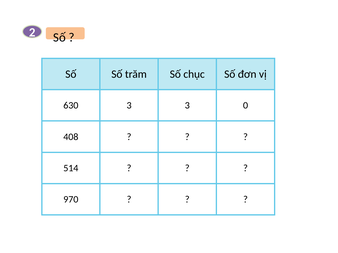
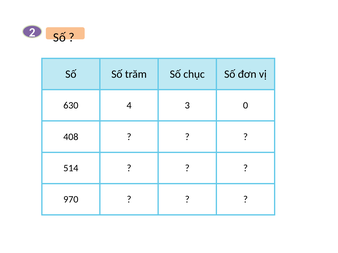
630 3: 3 -> 4
